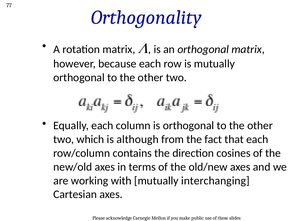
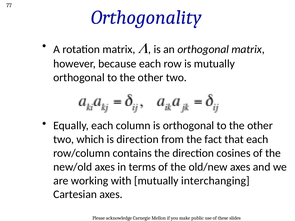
is although: although -> direction
